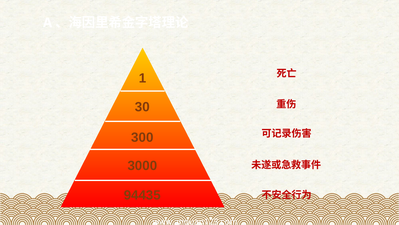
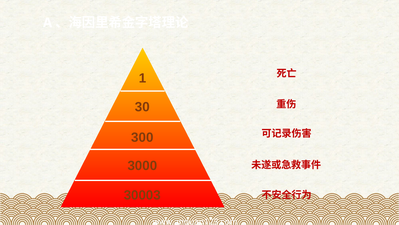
94435: 94435 -> 30003
